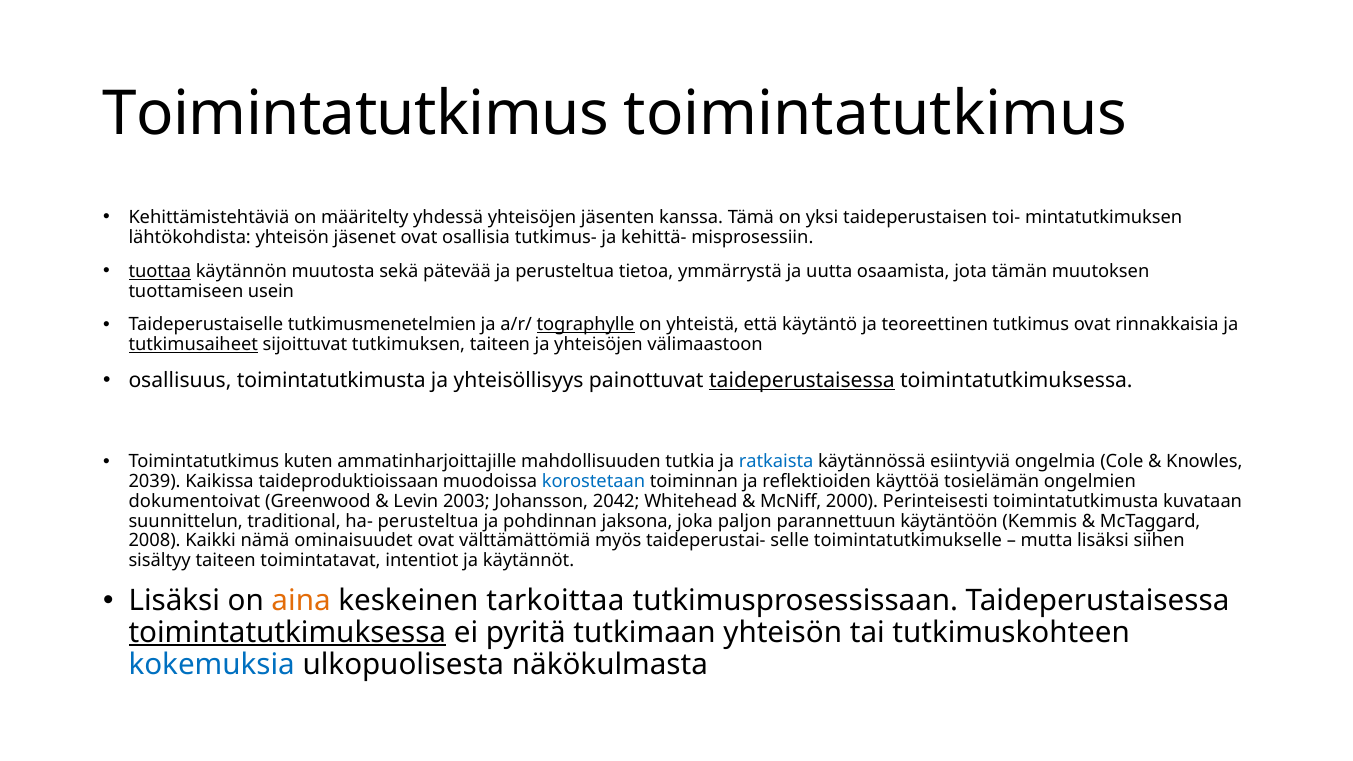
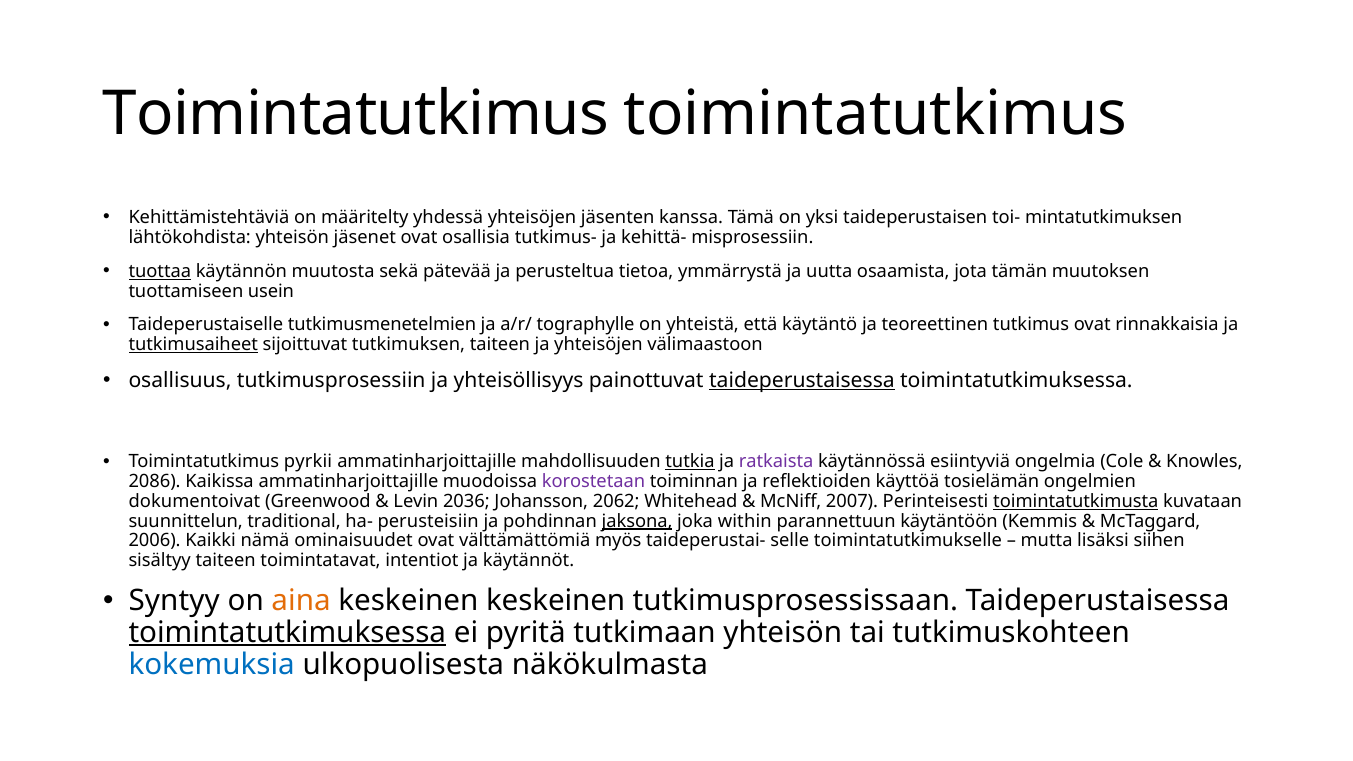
tographylle underline: present -> none
osallisuus toimintatutkimusta: toimintatutkimusta -> tutkimusprosessiin
kuten: kuten -> pyrkii
tutkia underline: none -> present
ratkaista colour: blue -> purple
2039: 2039 -> 2086
Kaikissa taideproduktioissaan: taideproduktioissaan -> ammatinharjoittajille
korostetaan colour: blue -> purple
2003: 2003 -> 2036
2042: 2042 -> 2062
2000: 2000 -> 2007
toimintatutkimusta at (1076, 501) underline: none -> present
ha- perusteltua: perusteltua -> perusteisiin
jaksona underline: none -> present
paljon: paljon -> within
2008: 2008 -> 2006
Lisäksi at (174, 601): Lisäksi -> Syntyy
keskeinen tarkoittaa: tarkoittaa -> keskeinen
